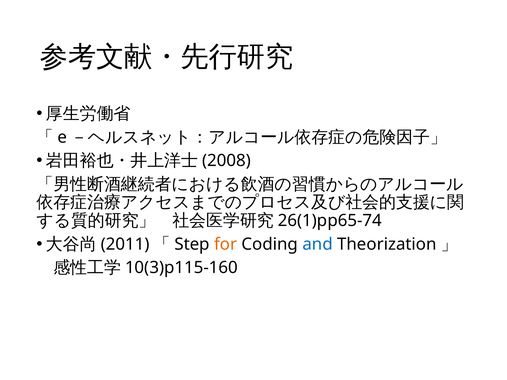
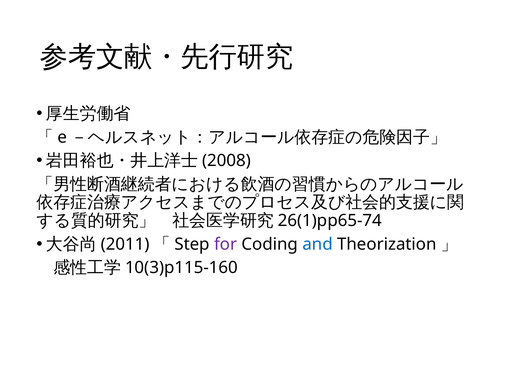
for colour: orange -> purple
